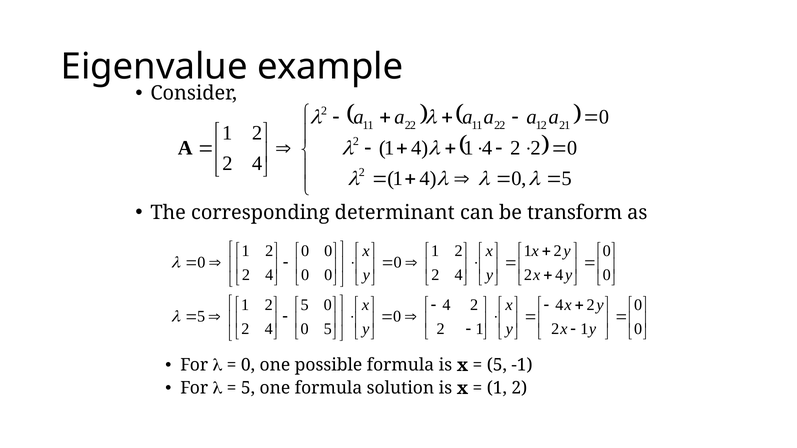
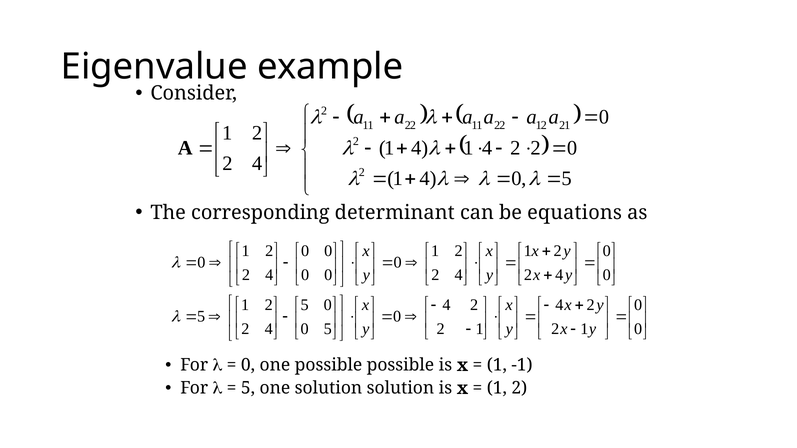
transform: transform -> equations
possible formula: formula -> possible
5 at (497, 365): 5 -> 1
one formula: formula -> solution
